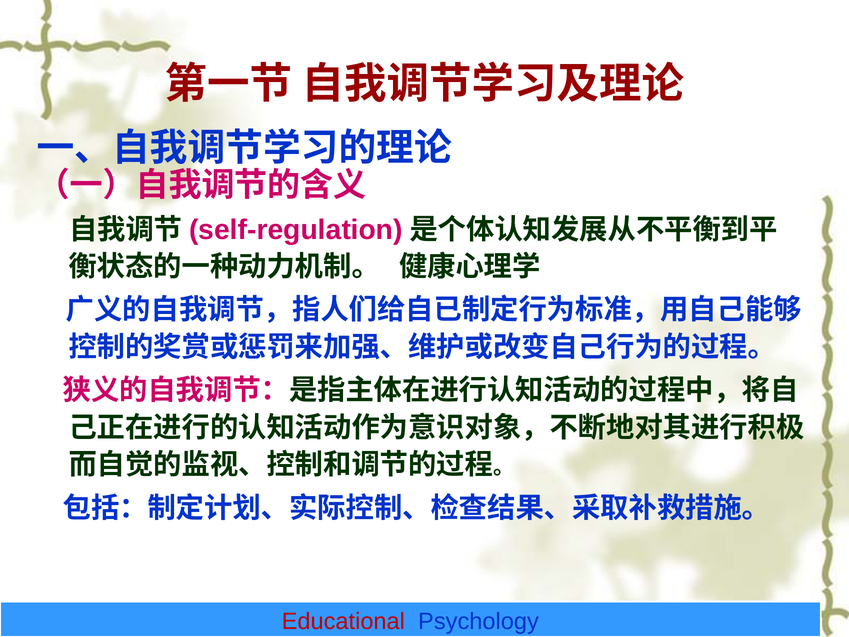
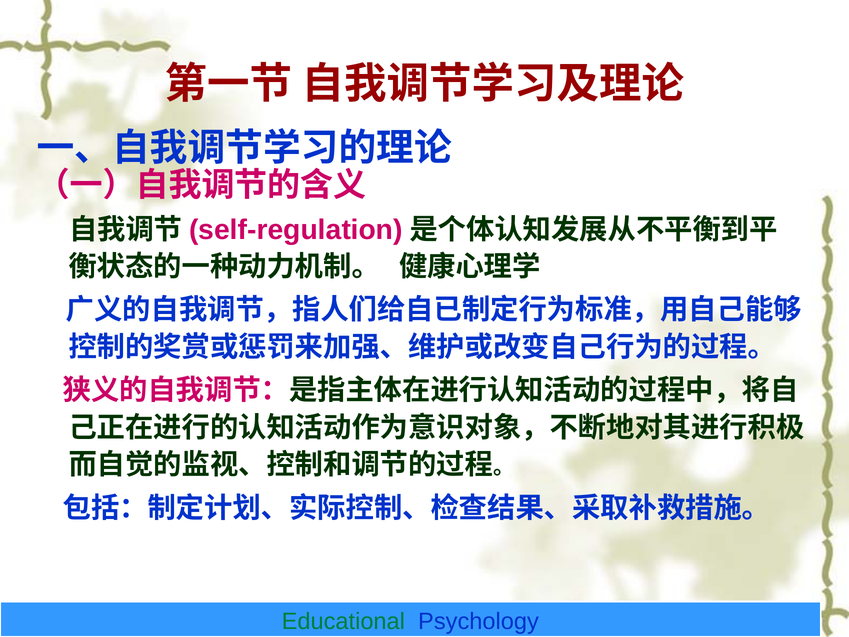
Educational colour: red -> green
